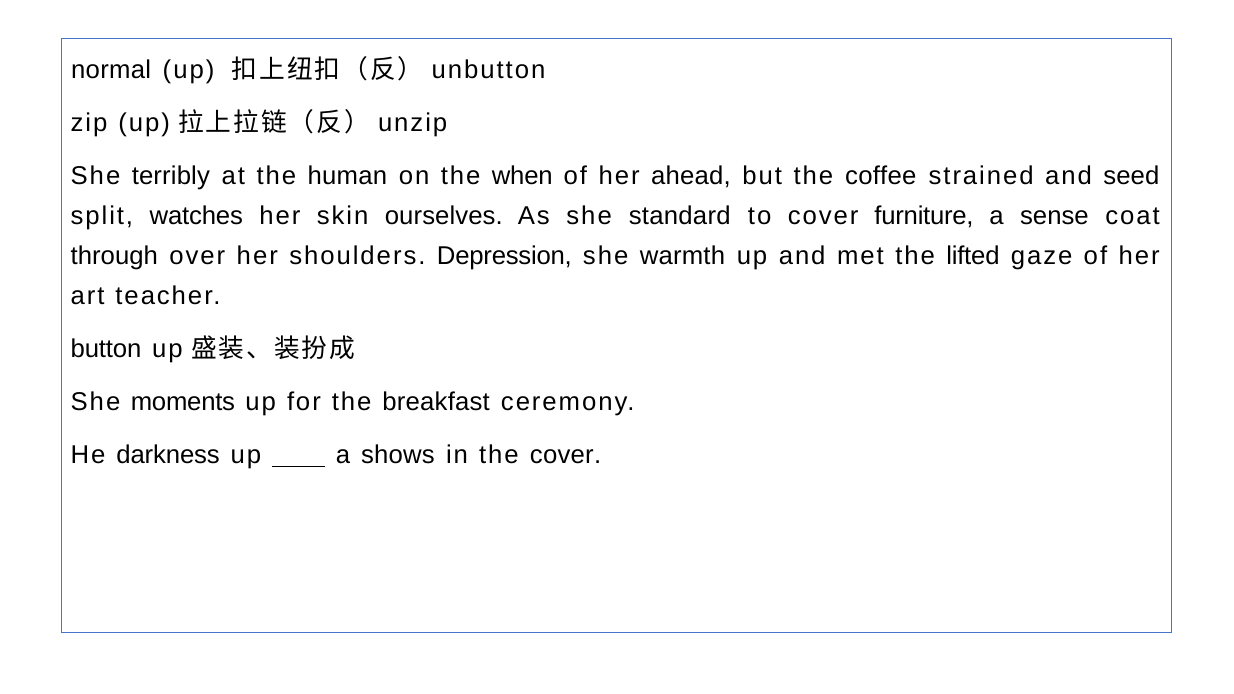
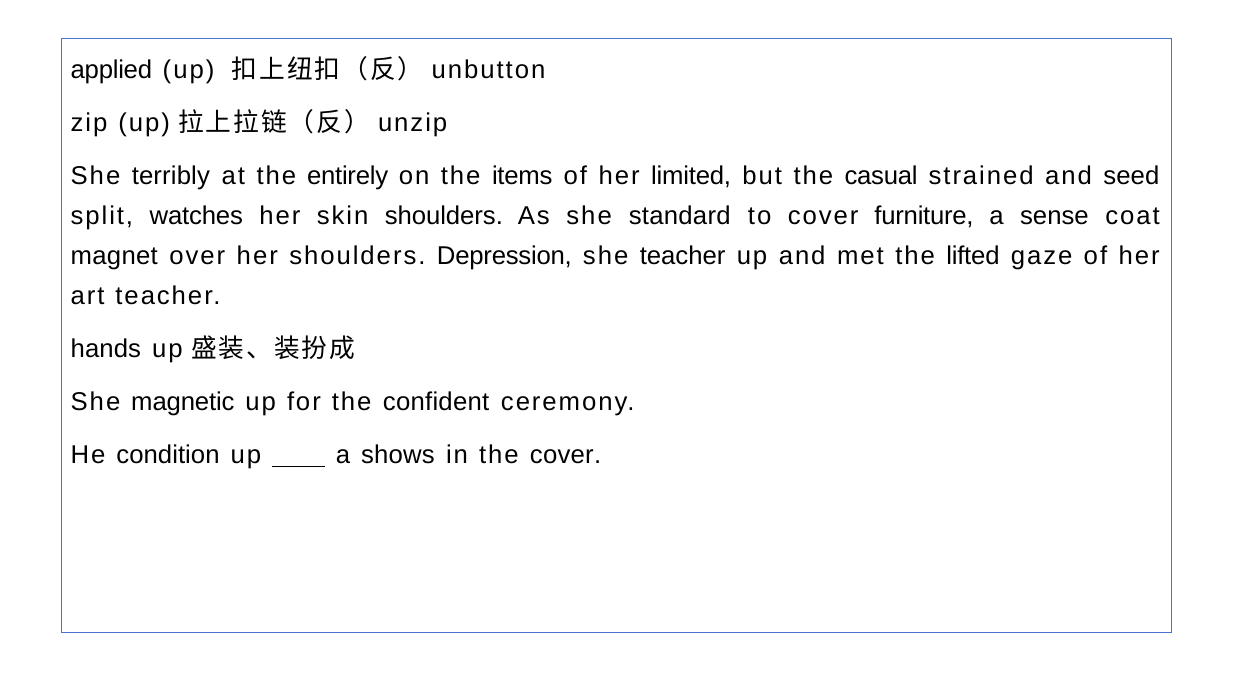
normal: normal -> applied
human: human -> entirely
when: when -> items
ahead: ahead -> limited
coffee: coffee -> casual
skin ourselves: ourselves -> shoulders
through: through -> magnet
she warmth: warmth -> teacher
button: button -> hands
moments: moments -> magnetic
breakfast: breakfast -> confident
darkness: darkness -> condition
